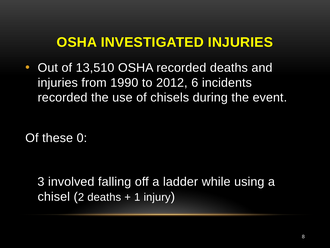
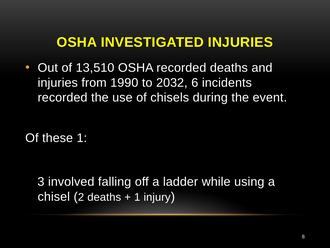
2012: 2012 -> 2032
these 0: 0 -> 1
